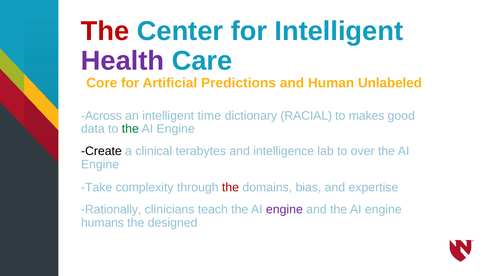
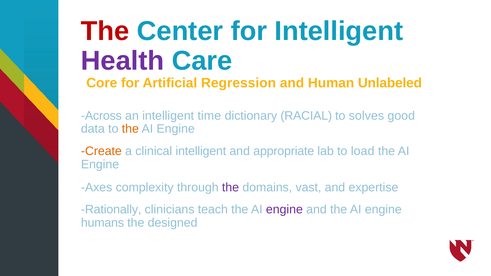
Predictions: Predictions -> Regression
makes: makes -> solves
the at (130, 129) colour: green -> orange
Create colour: black -> orange
clinical terabytes: terabytes -> intelligent
intelligence: intelligence -> appropriate
over: over -> load
Take: Take -> Axes
the at (231, 188) colour: red -> purple
bias: bias -> vast
